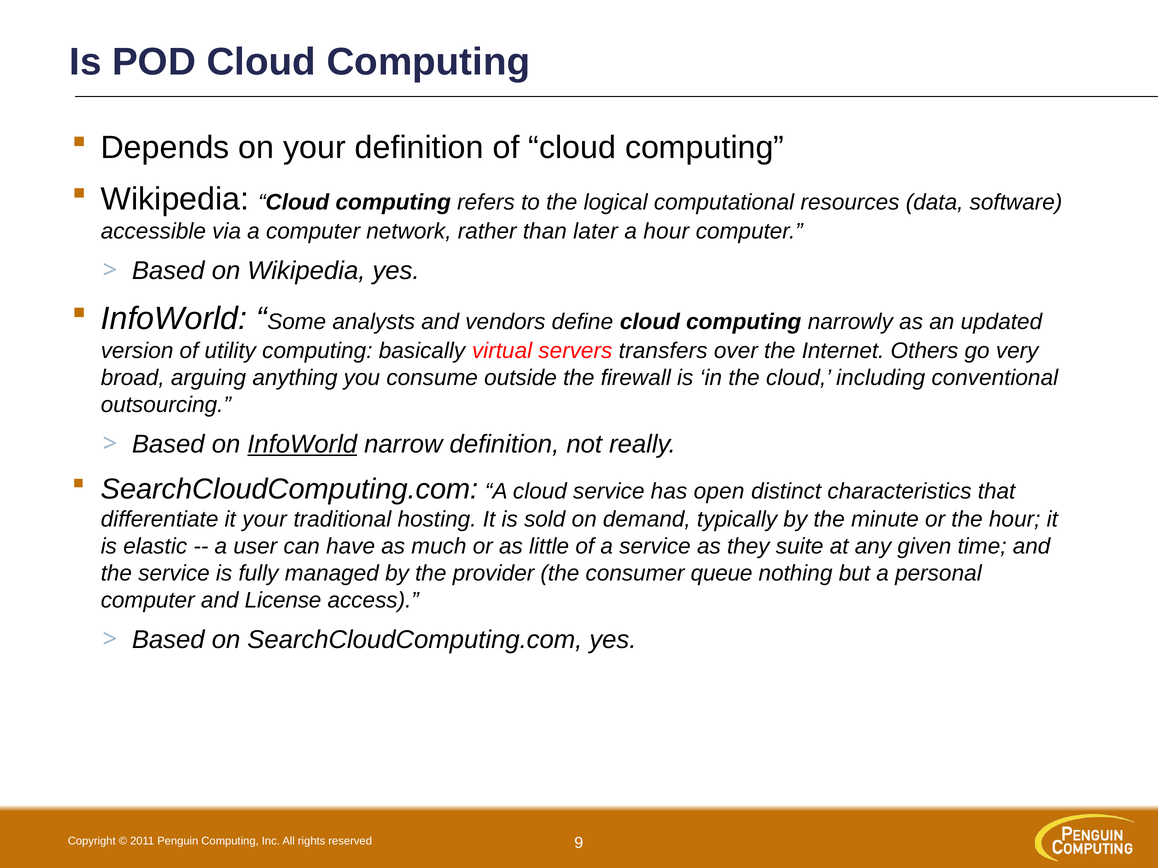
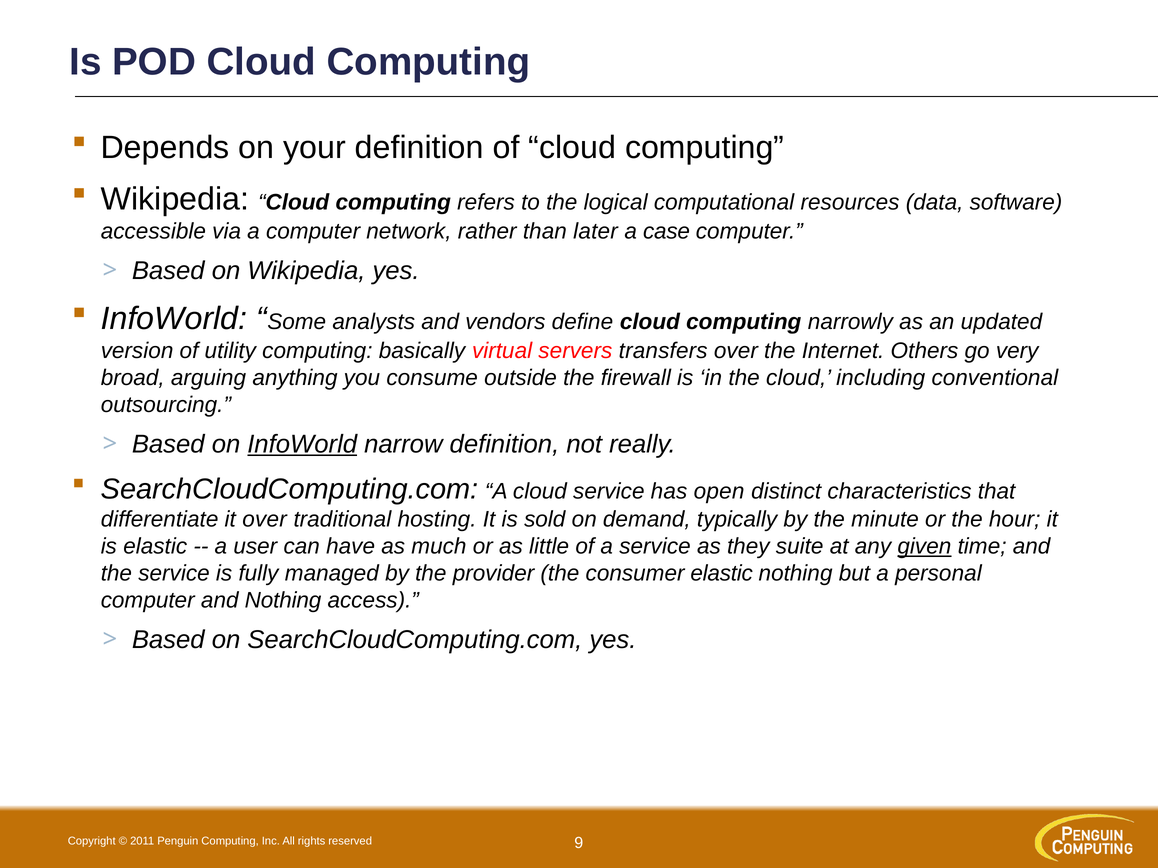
a hour: hour -> case
it your: your -> over
given underline: none -> present
consumer queue: queue -> elastic
and License: License -> Nothing
